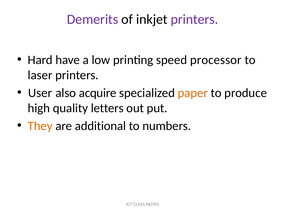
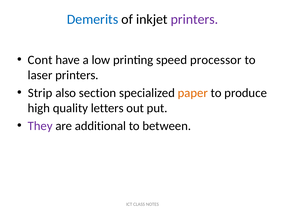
Demerits colour: purple -> blue
Hard: Hard -> Cont
User: User -> Strip
acquire: acquire -> section
They colour: orange -> purple
numbers: numbers -> between
